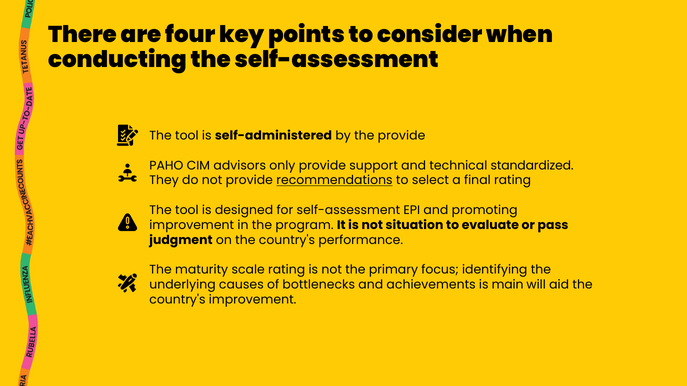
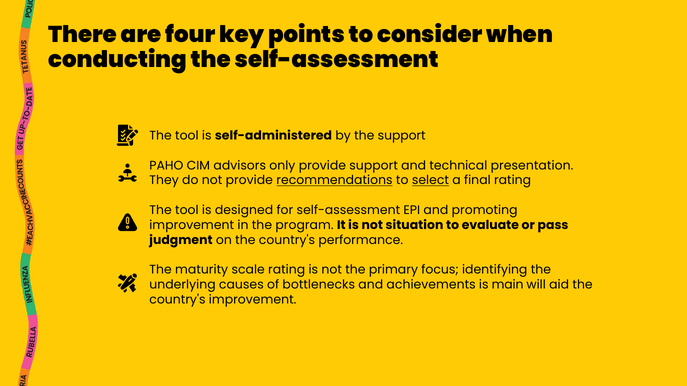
the provide: provide -> support
standardized: standardized -> presentation
select underline: none -> present
